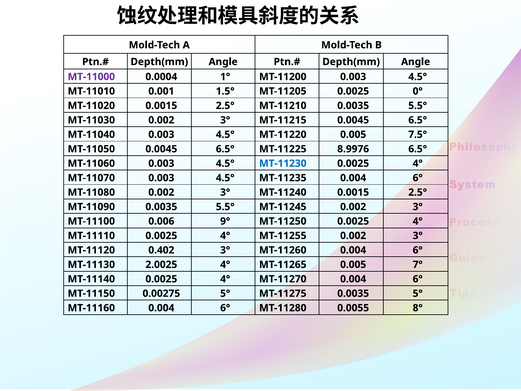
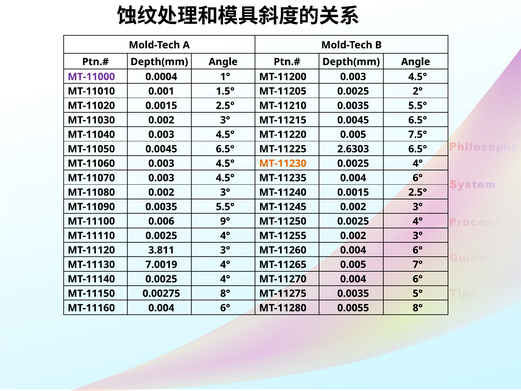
0°: 0° -> 2°
8.9976: 8.9976 -> 2.6303
MT-11230 colour: blue -> orange
0.402: 0.402 -> 3.811
2.0025: 2.0025 -> 7.0019
0.00275 5°: 5° -> 8°
